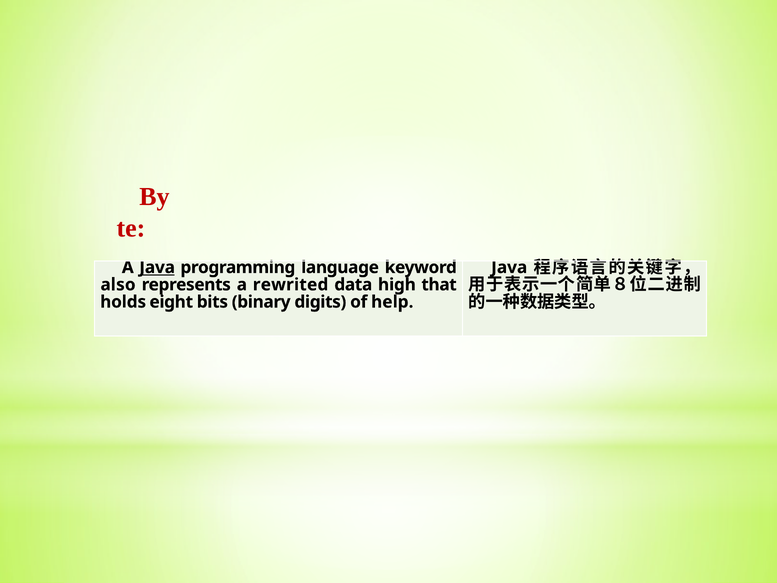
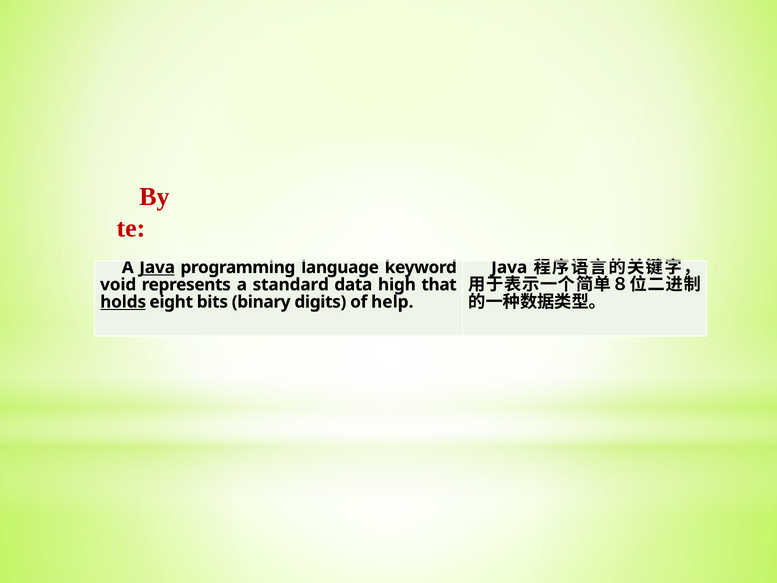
also: also -> void
rewrited: rewrited -> standard
holds underline: none -> present
